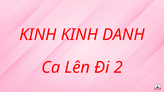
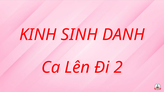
KINH KINH: KINH -> SINH
